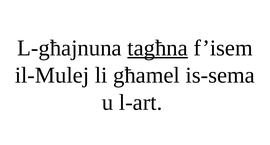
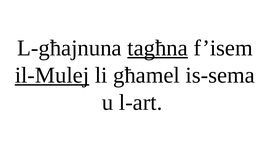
il-Mulej underline: none -> present
